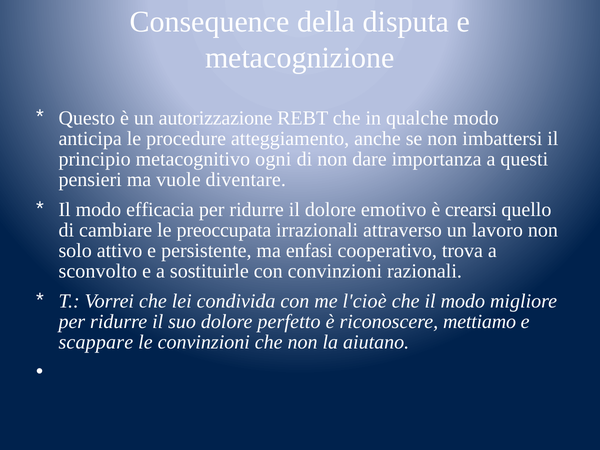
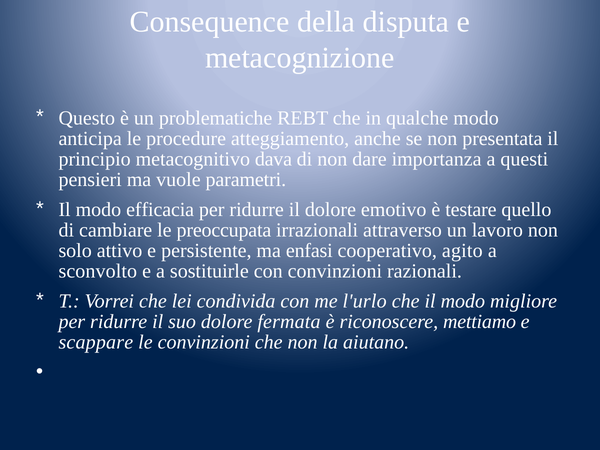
autorizzazione: autorizzazione -> problematiche
imbattersi: imbattersi -> presentata
ogni: ogni -> dava
diventare: diventare -> parametri
crearsi: crearsi -> testare
trova: trova -> agito
l'cioè: l'cioè -> l'urlo
perfetto: perfetto -> fermata
